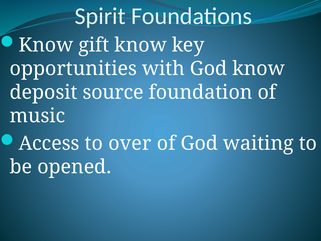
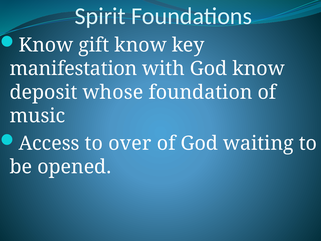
opportunities: opportunities -> manifestation
source: source -> whose
